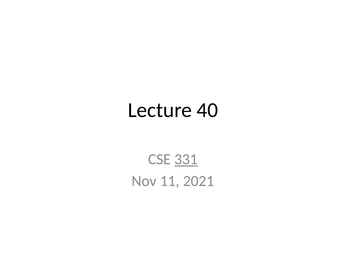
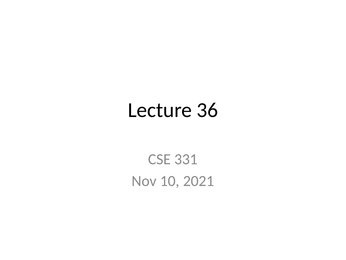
40: 40 -> 36
331 underline: present -> none
11: 11 -> 10
